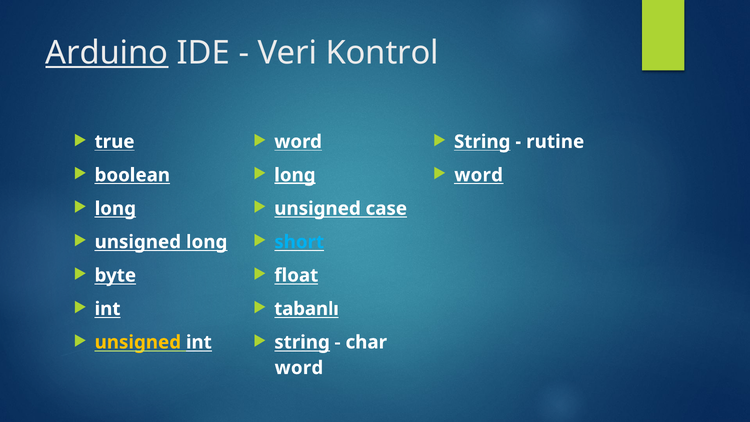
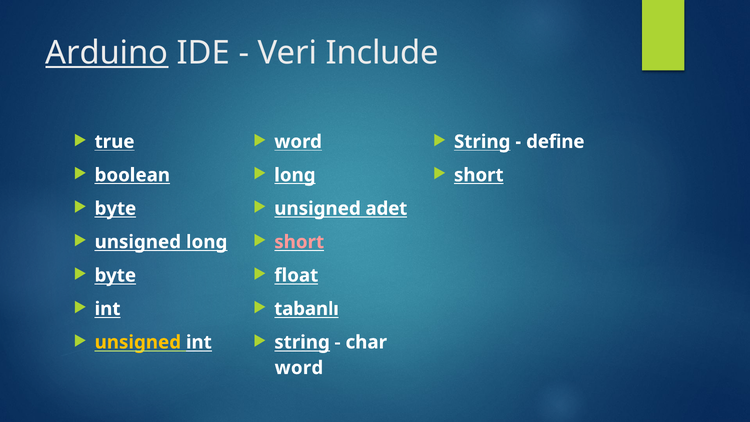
Kontrol: Kontrol -> Include
rutine: rutine -> define
long at (295, 175) underline: present -> none
word at (479, 175): word -> short
long at (115, 209): long -> byte
case: case -> adet
short at (299, 242) colour: light blue -> pink
